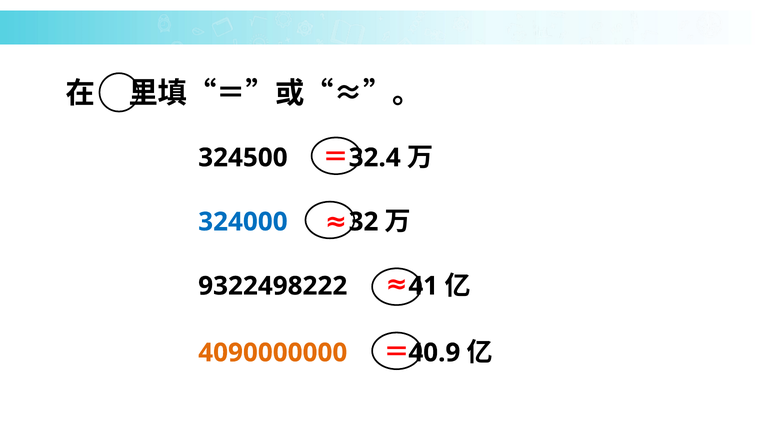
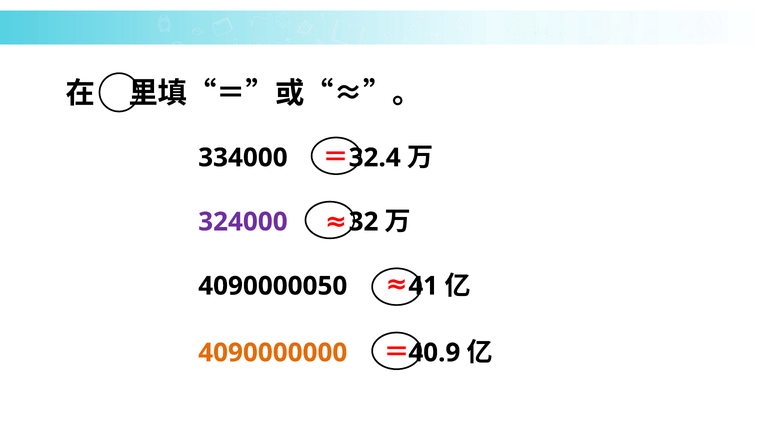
324500: 324500 -> 334000
324000 colour: blue -> purple
9322498222: 9322498222 -> 4090000050
